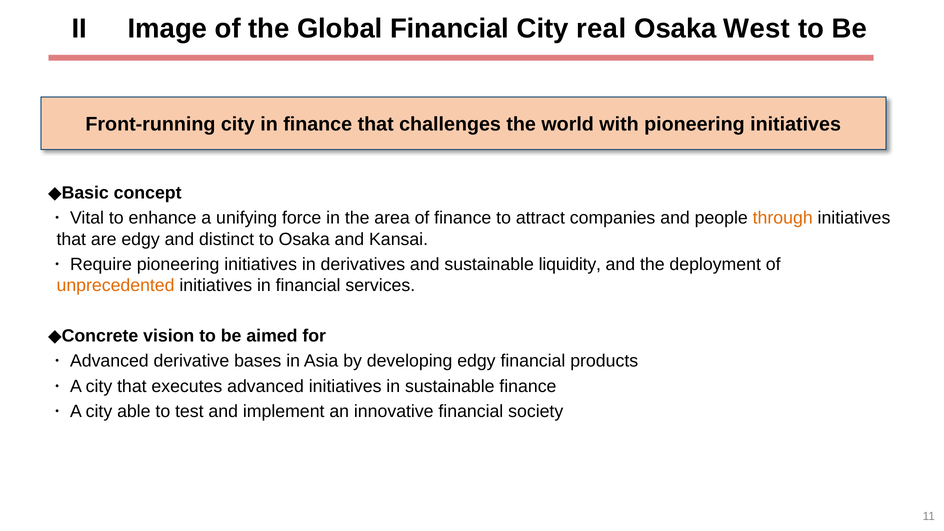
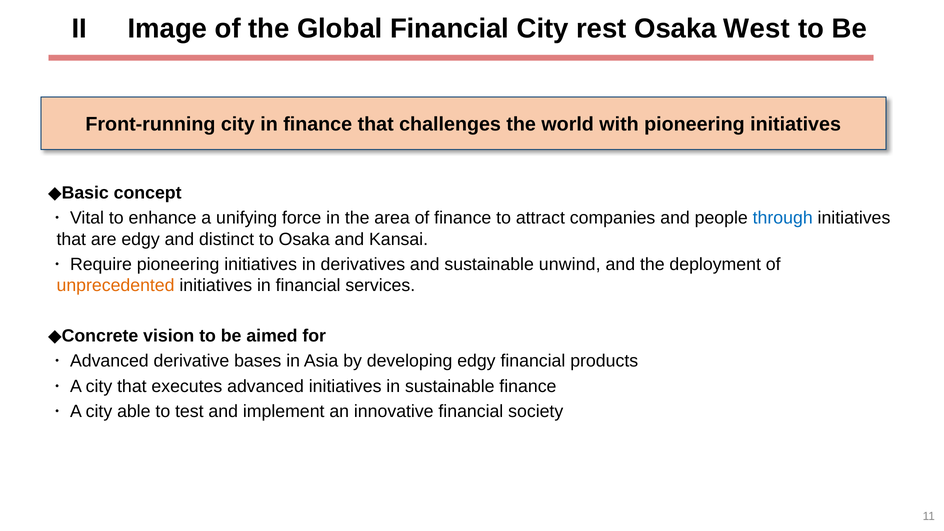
real: real -> rest
through colour: orange -> blue
liquidity: liquidity -> unwind
